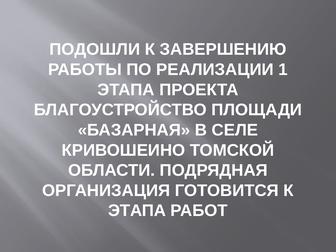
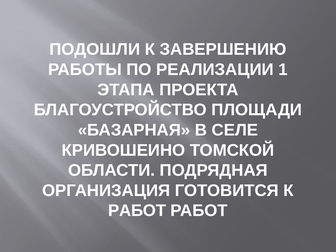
ЭТАПА at (137, 211): ЭТАПА -> РАБОТ
